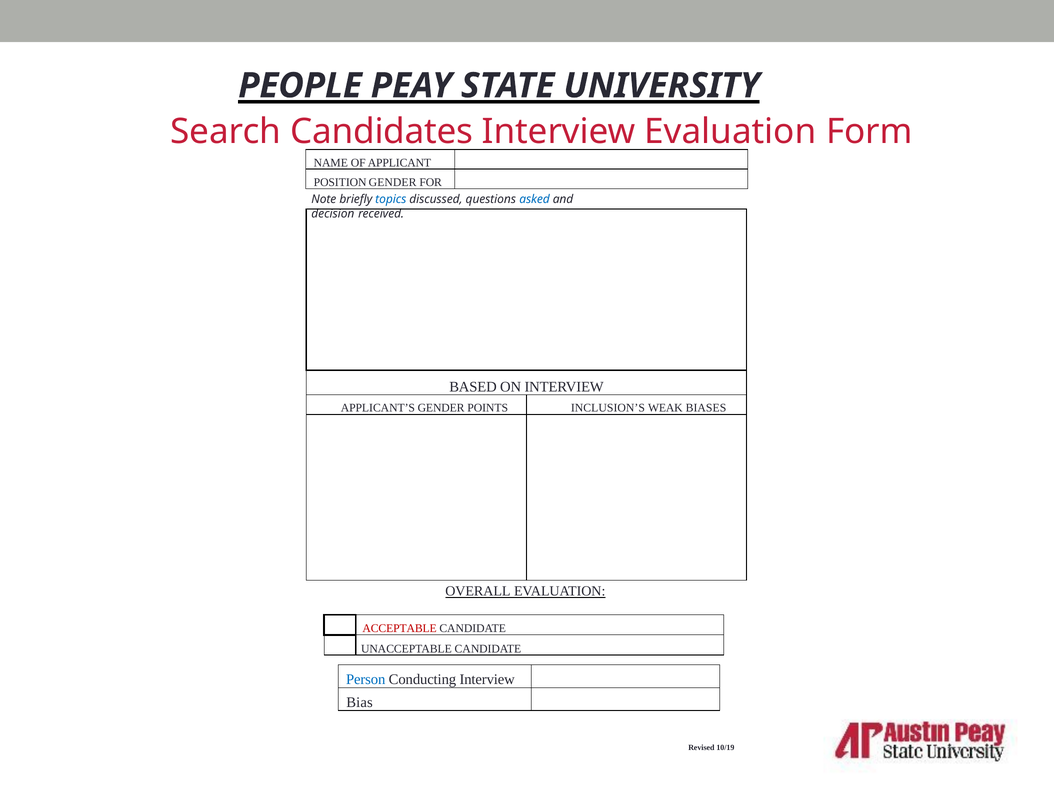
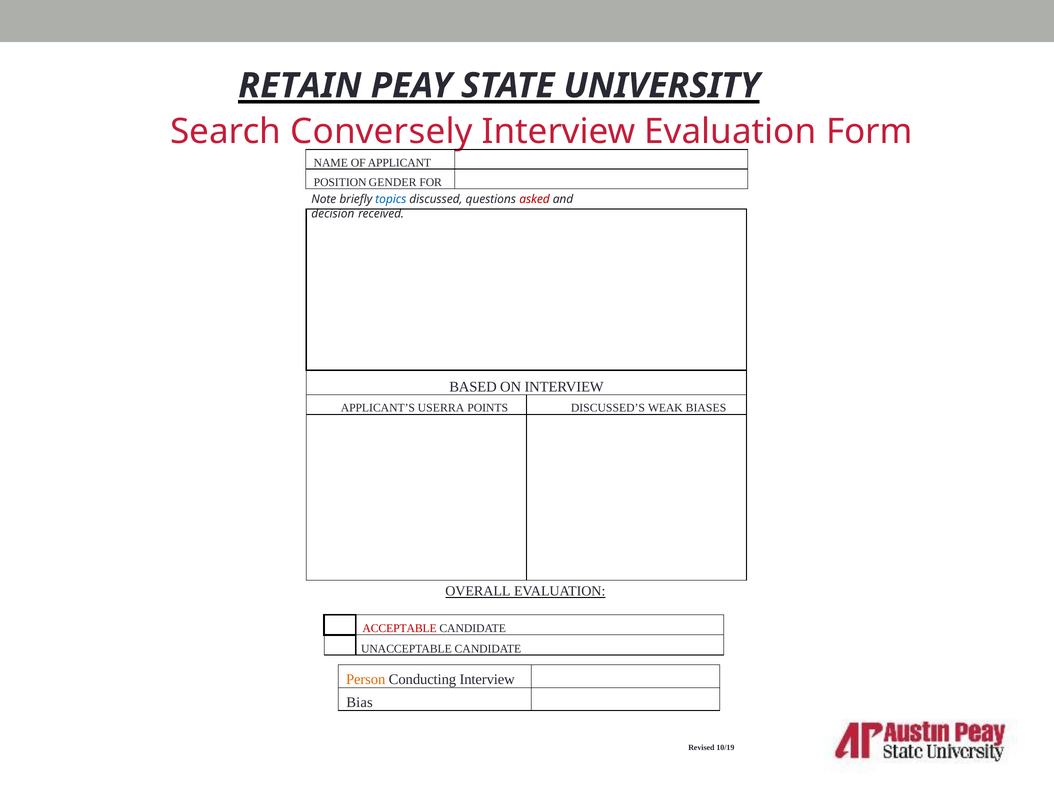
PEOPLE: PEOPLE -> RETAIN
Candidates: Candidates -> Conversely
asked colour: blue -> red
APPLICANT’S GENDER: GENDER -> USERRA
INCLUSION’S: INCLUSION’S -> DISCUSSED’S
Person colour: blue -> orange
